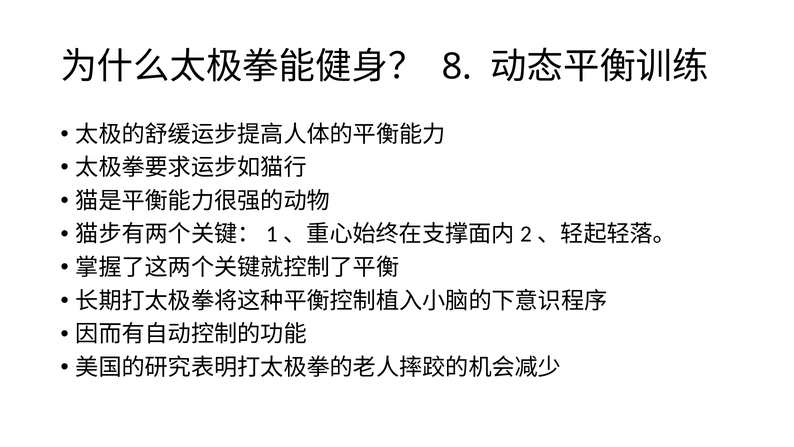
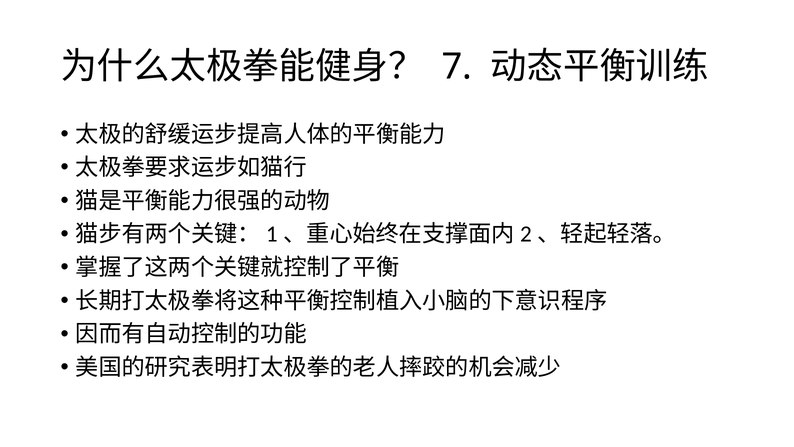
8: 8 -> 7
